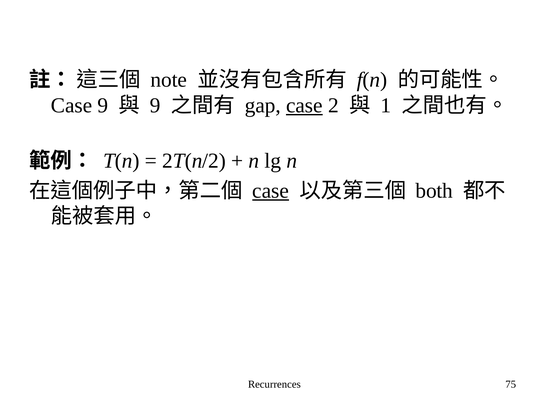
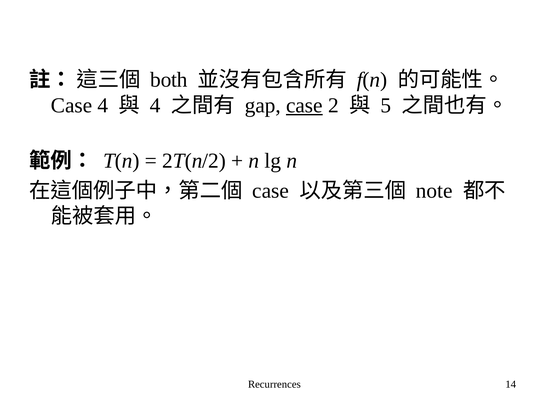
note: note -> both
Case 9: 9 -> 4
9 at (155, 106): 9 -> 4
1: 1 -> 5
case at (271, 191) underline: present -> none
both: both -> note
75: 75 -> 14
